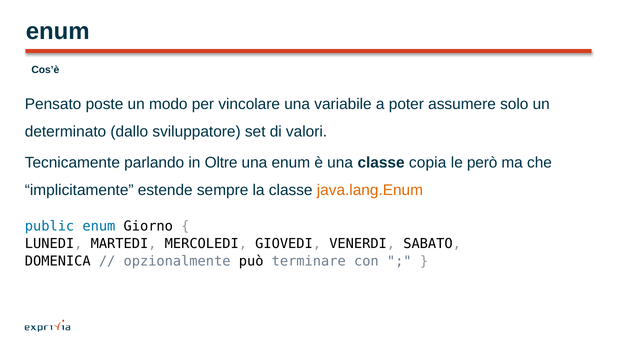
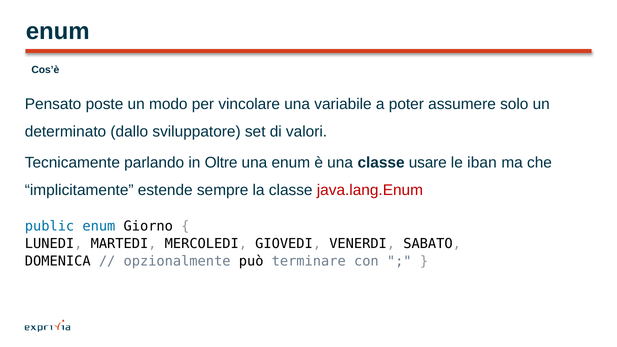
copia: copia -> usare
però: però -> iban
java.lang.Enum colour: orange -> red
